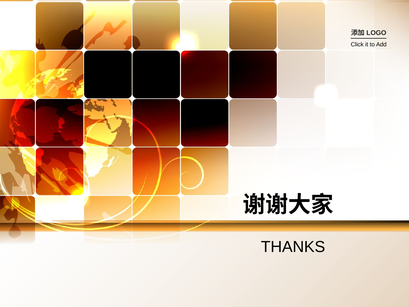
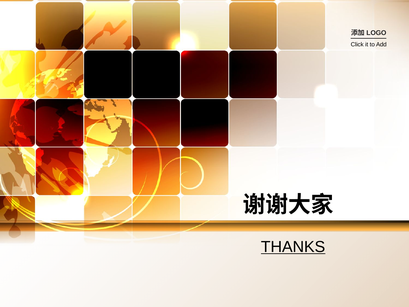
THANKS underline: none -> present
